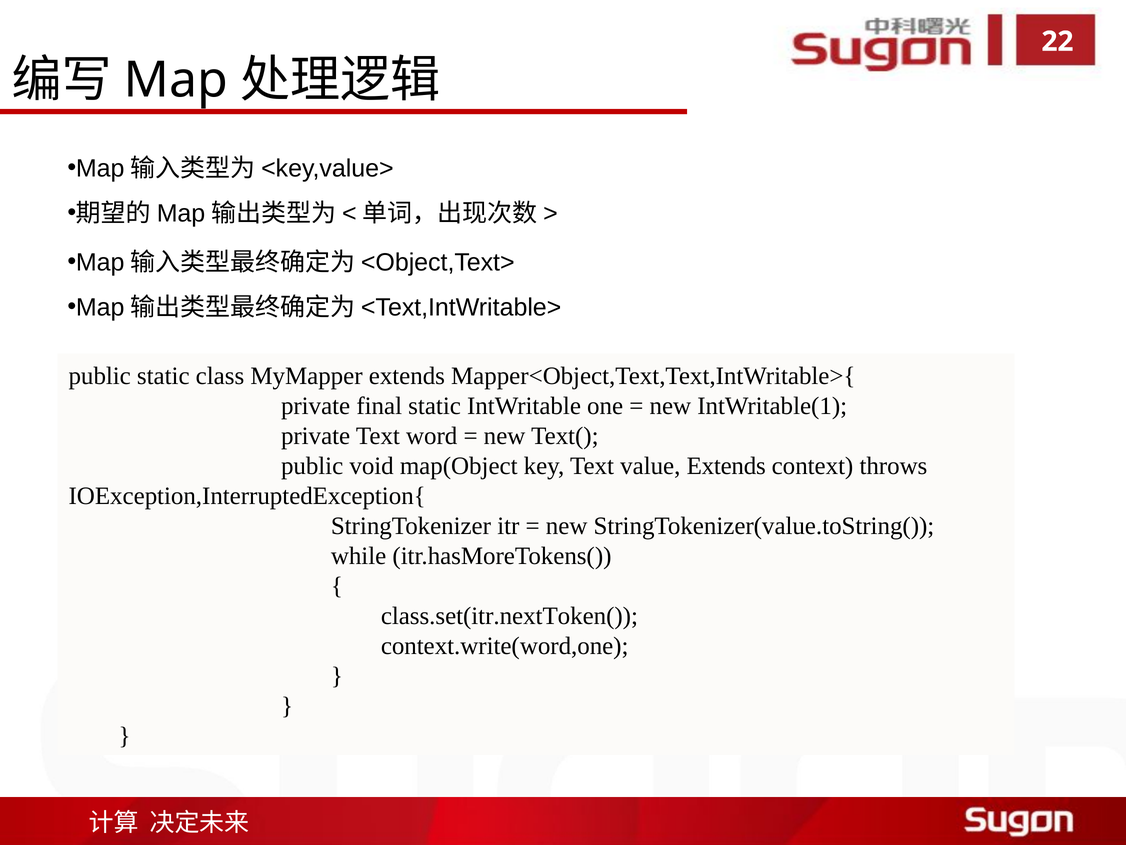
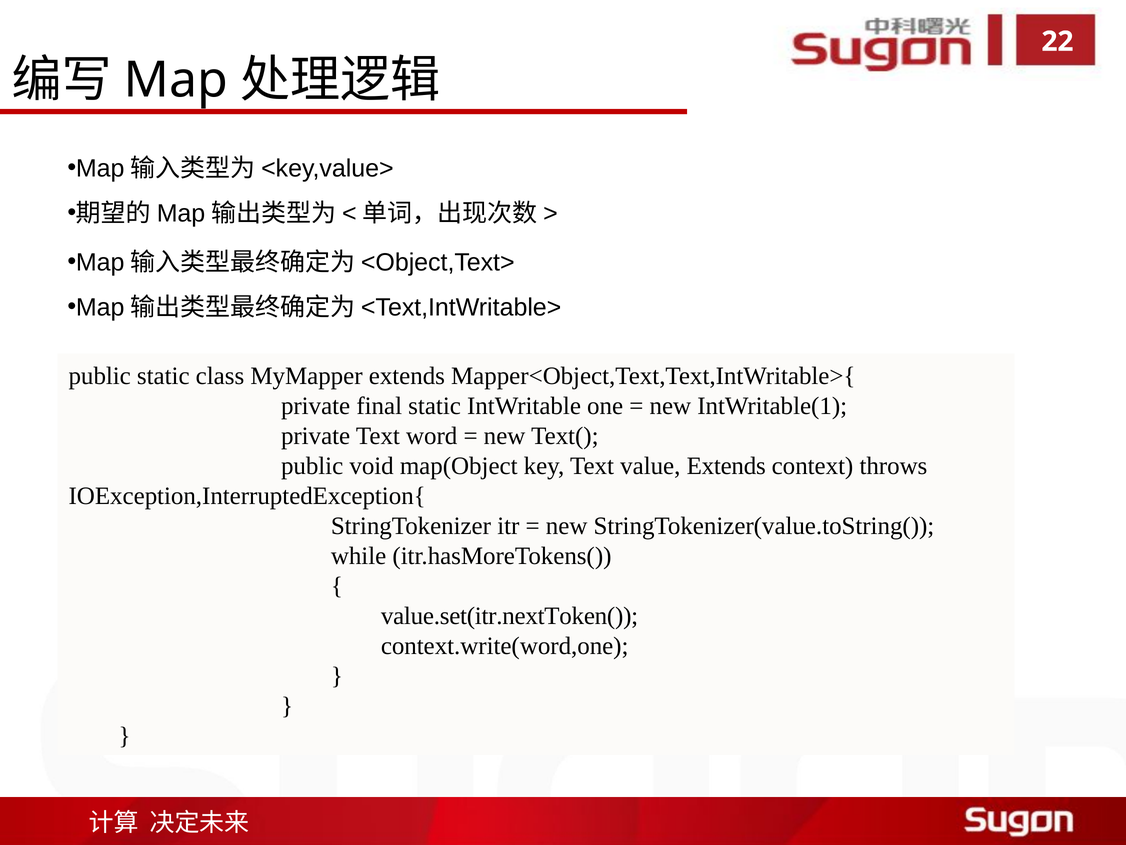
class.set(itr.nextToken(: class.set(itr.nextToken( -> value.set(itr.nextToken(
